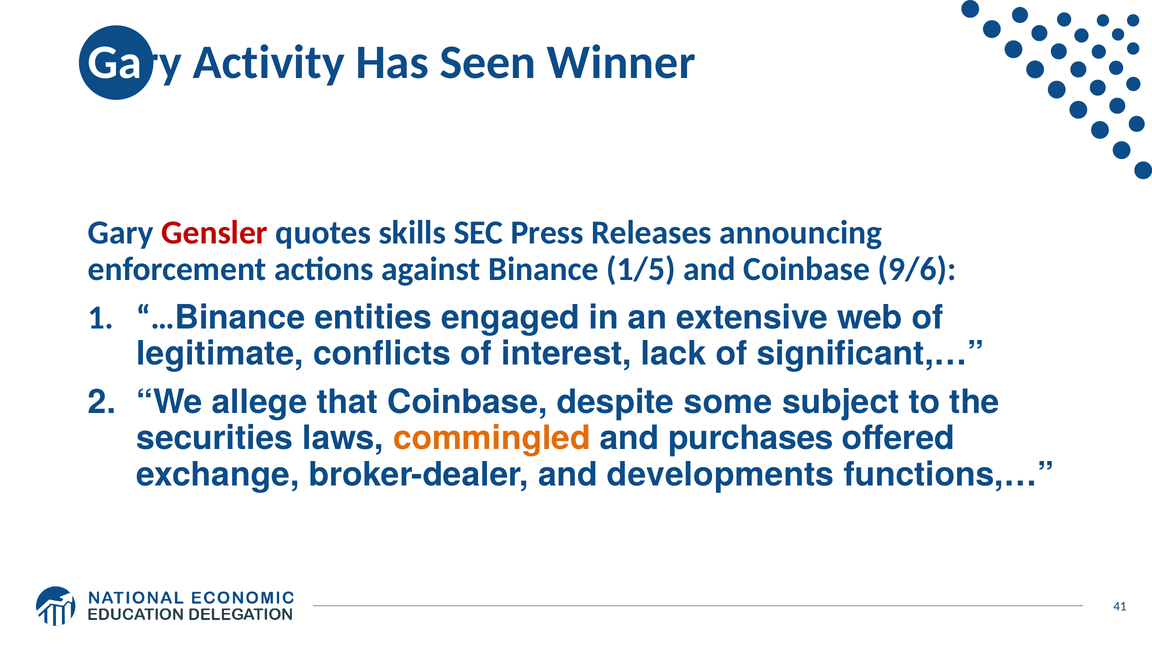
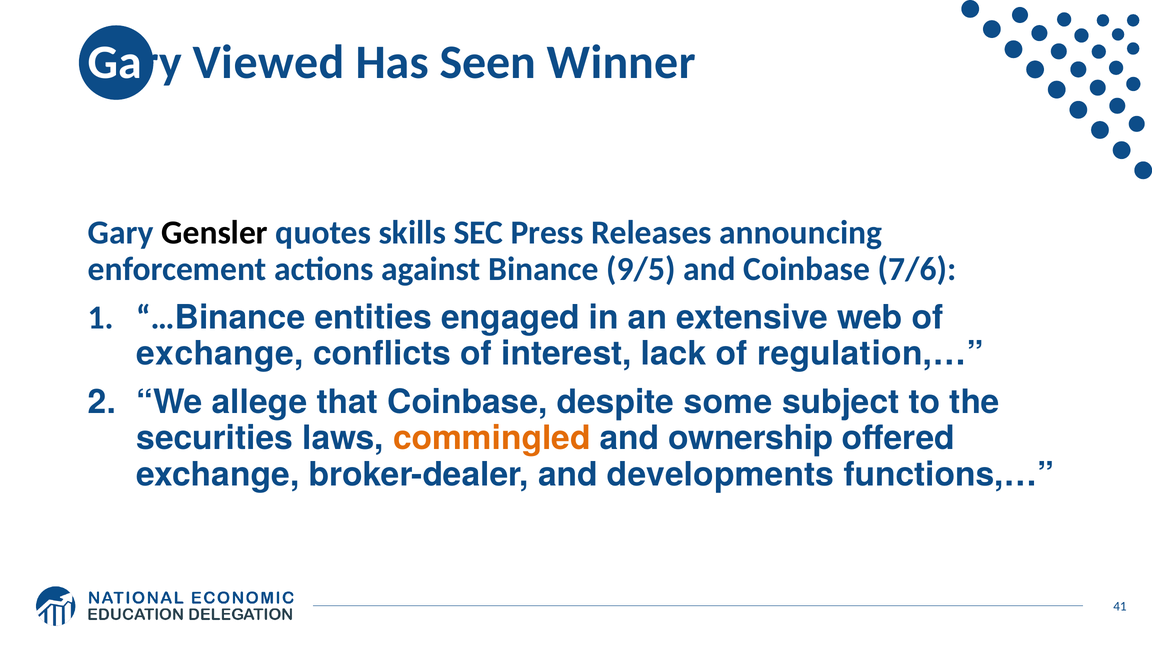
Activity: Activity -> Viewed
Gensler colour: red -> black
1/5: 1/5 -> 9/5
9/6: 9/6 -> 7/6
legitimate at (220, 354): legitimate -> exchange
significant,…: significant,… -> regulation,…
purchases: purchases -> ownership
